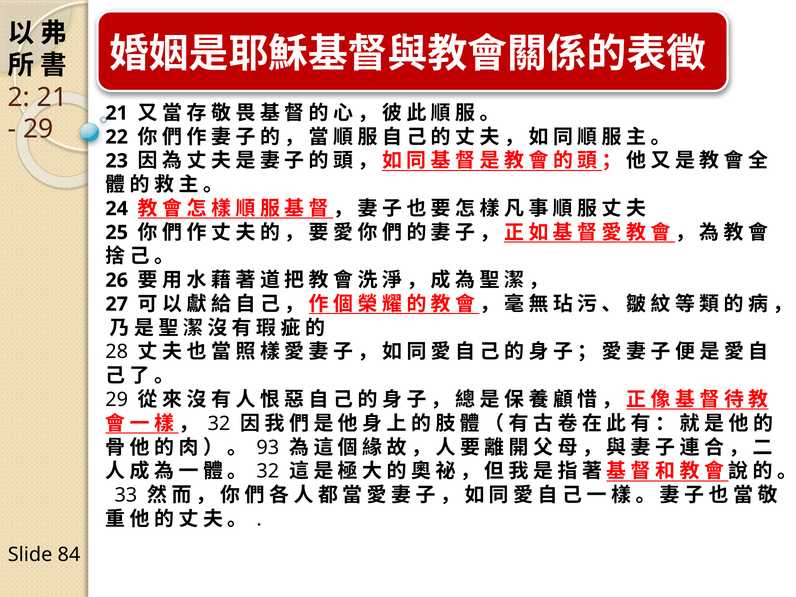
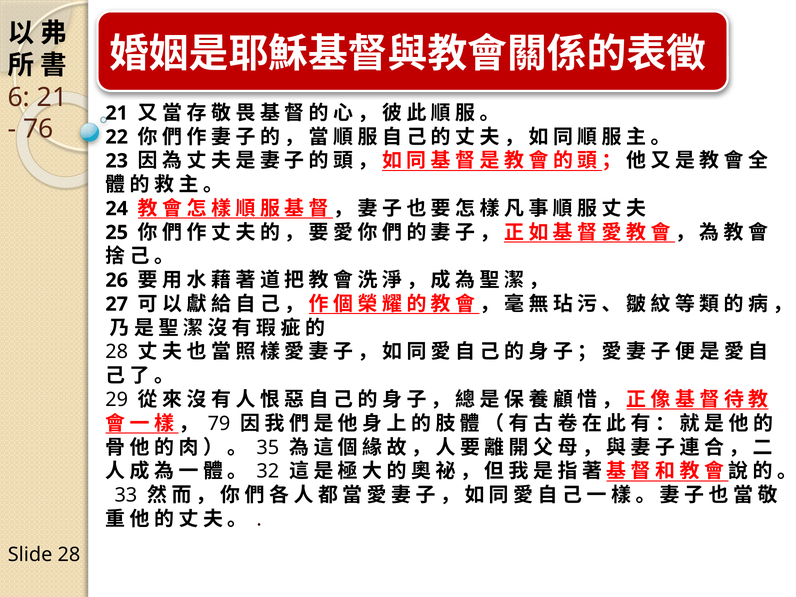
2: 2 -> 6
29 at (38, 129): 29 -> 76
32 at (219, 424): 32 -> 79
93: 93 -> 35
Slide 84: 84 -> 28
